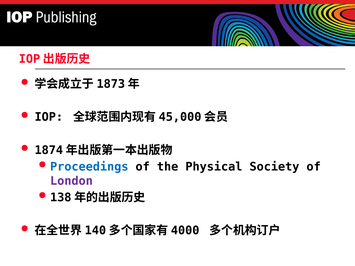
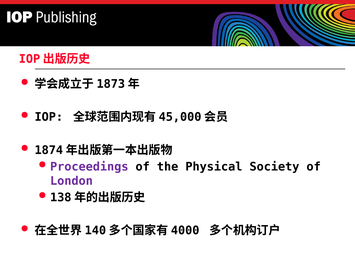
Proceedings colour: blue -> purple
